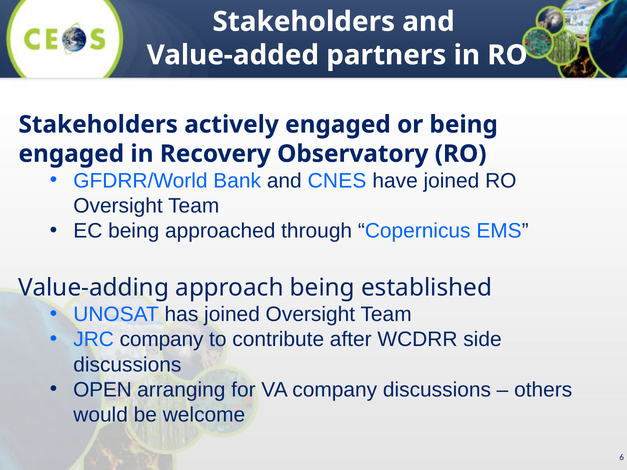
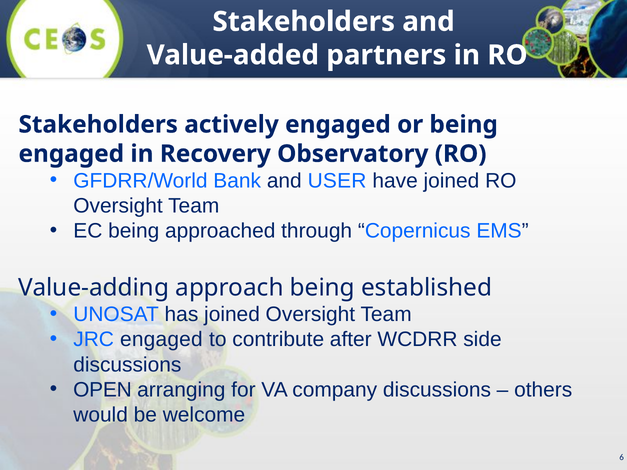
CNES: CNES -> USER
JRC company: company -> engaged
